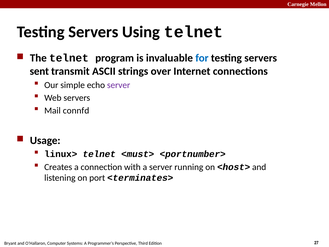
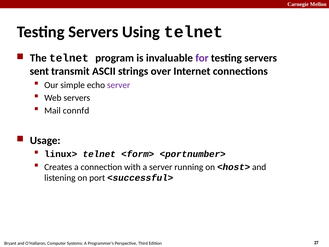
for colour: blue -> purple
<must>: <must> -> <form>
<terminates>: <terminates> -> <successful>
